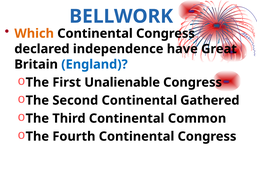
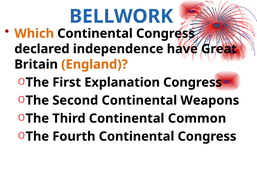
England colour: blue -> orange
Unalienable: Unalienable -> Explanation
Gathered: Gathered -> Weapons
